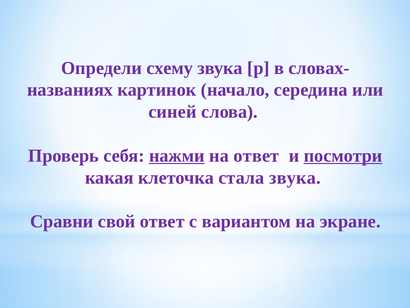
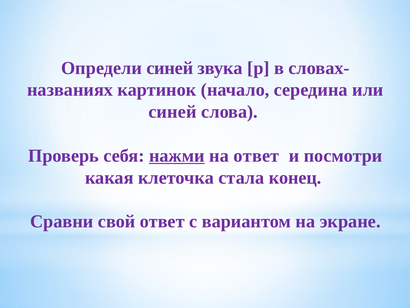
Определи схему: схему -> синей
посмотри underline: present -> none
стала звука: звука -> конец
